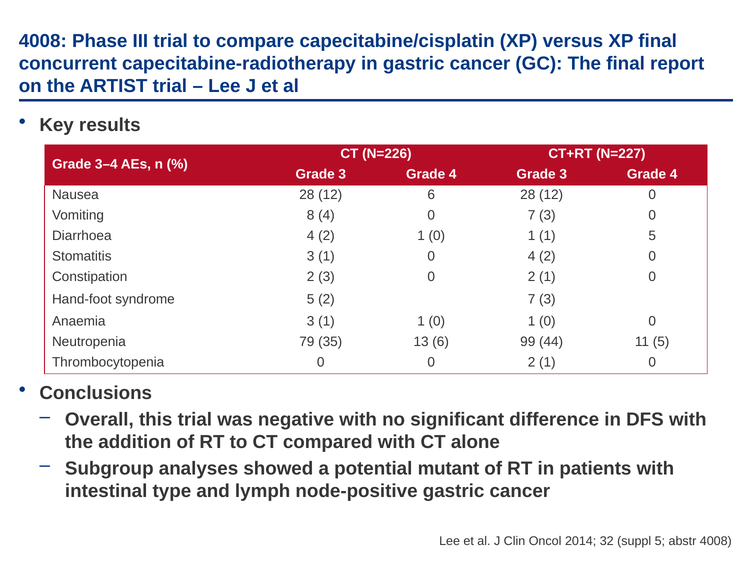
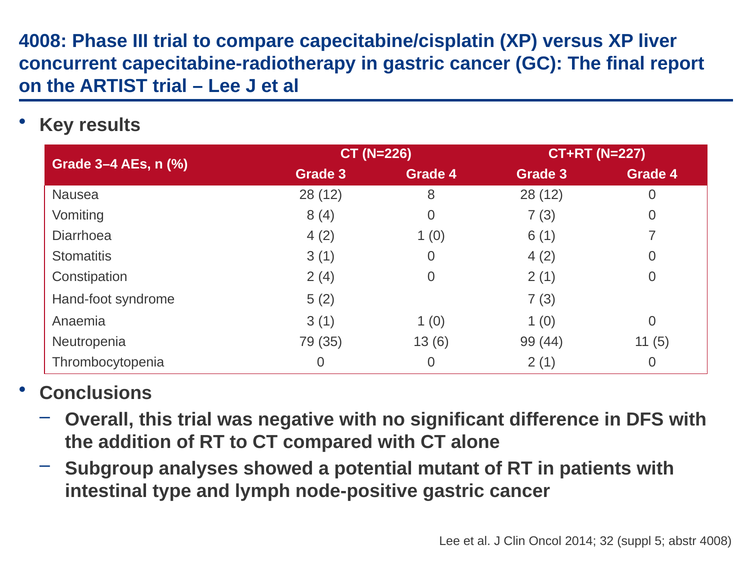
XP final: final -> liver
12 6: 6 -> 8
2 1 0 1: 1 -> 6
1 5: 5 -> 7
2 3: 3 -> 4
